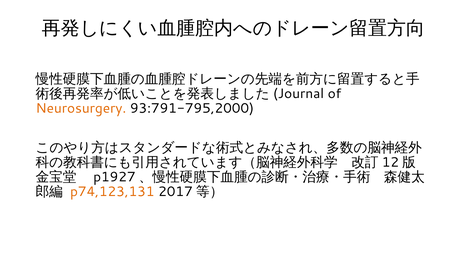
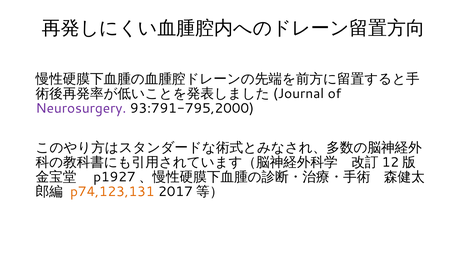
Neurosurgery colour: orange -> purple
